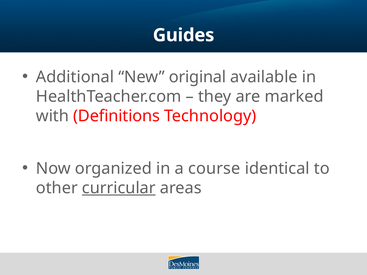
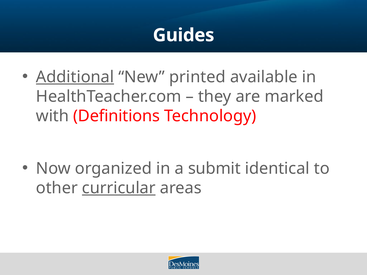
Additional underline: none -> present
original: original -> printed
course: course -> submit
